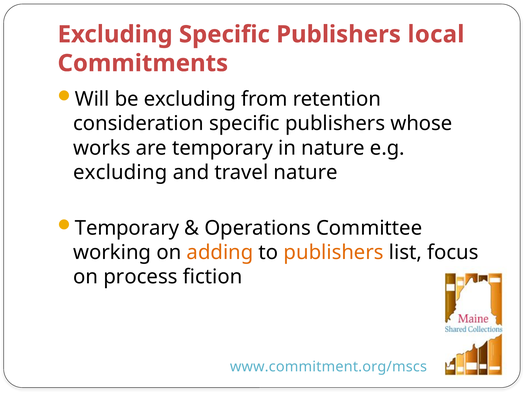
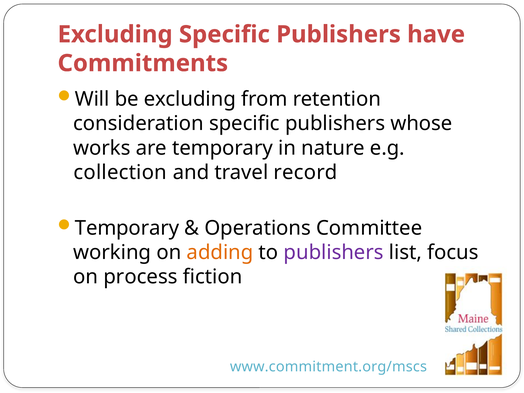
local: local -> have
excluding at (120, 172): excluding -> collection
travel nature: nature -> record
publishers at (334, 252) colour: orange -> purple
